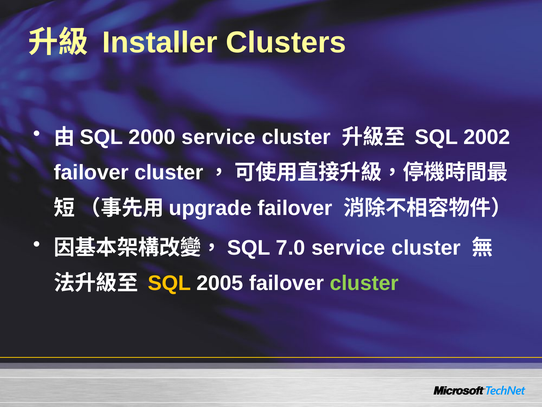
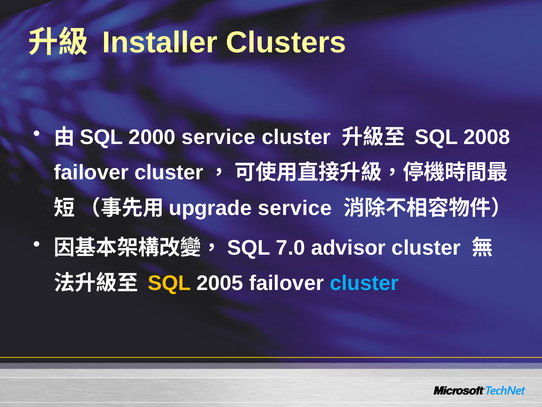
2002: 2002 -> 2008
failover at (295, 208): failover -> service
7.0 service: service -> advisor
cluster at (364, 283) colour: light green -> light blue
